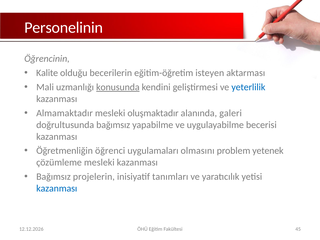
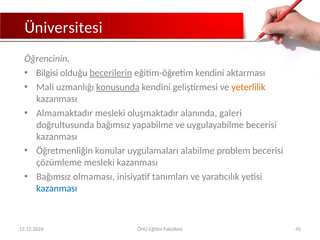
Personelinin: Personelinin -> Üniversitesi
Kalite: Kalite -> Bilgisi
becerilerin underline: none -> present
eğitim-öğretim isteyen: isteyen -> kendini
yeterlilik colour: blue -> orange
öğrenci: öğrenci -> konular
olmasını: olmasını -> alabilme
problem yetenek: yetenek -> becerisi
projelerin: projelerin -> olmaması
